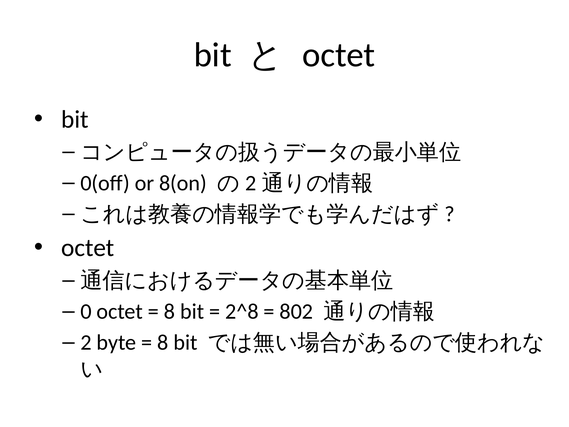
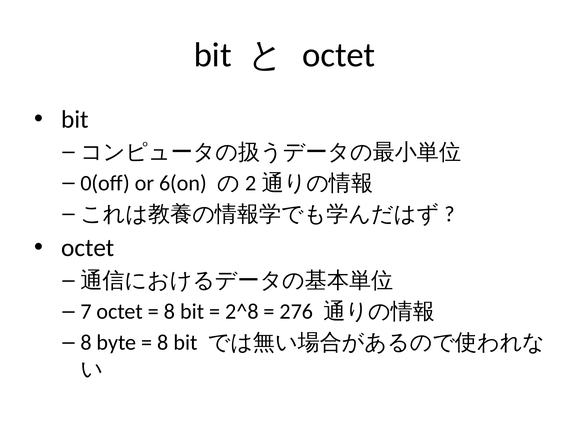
8(on: 8(on -> 6(on
0: 0 -> 7
802: 802 -> 276
2 at (86, 342): 2 -> 8
